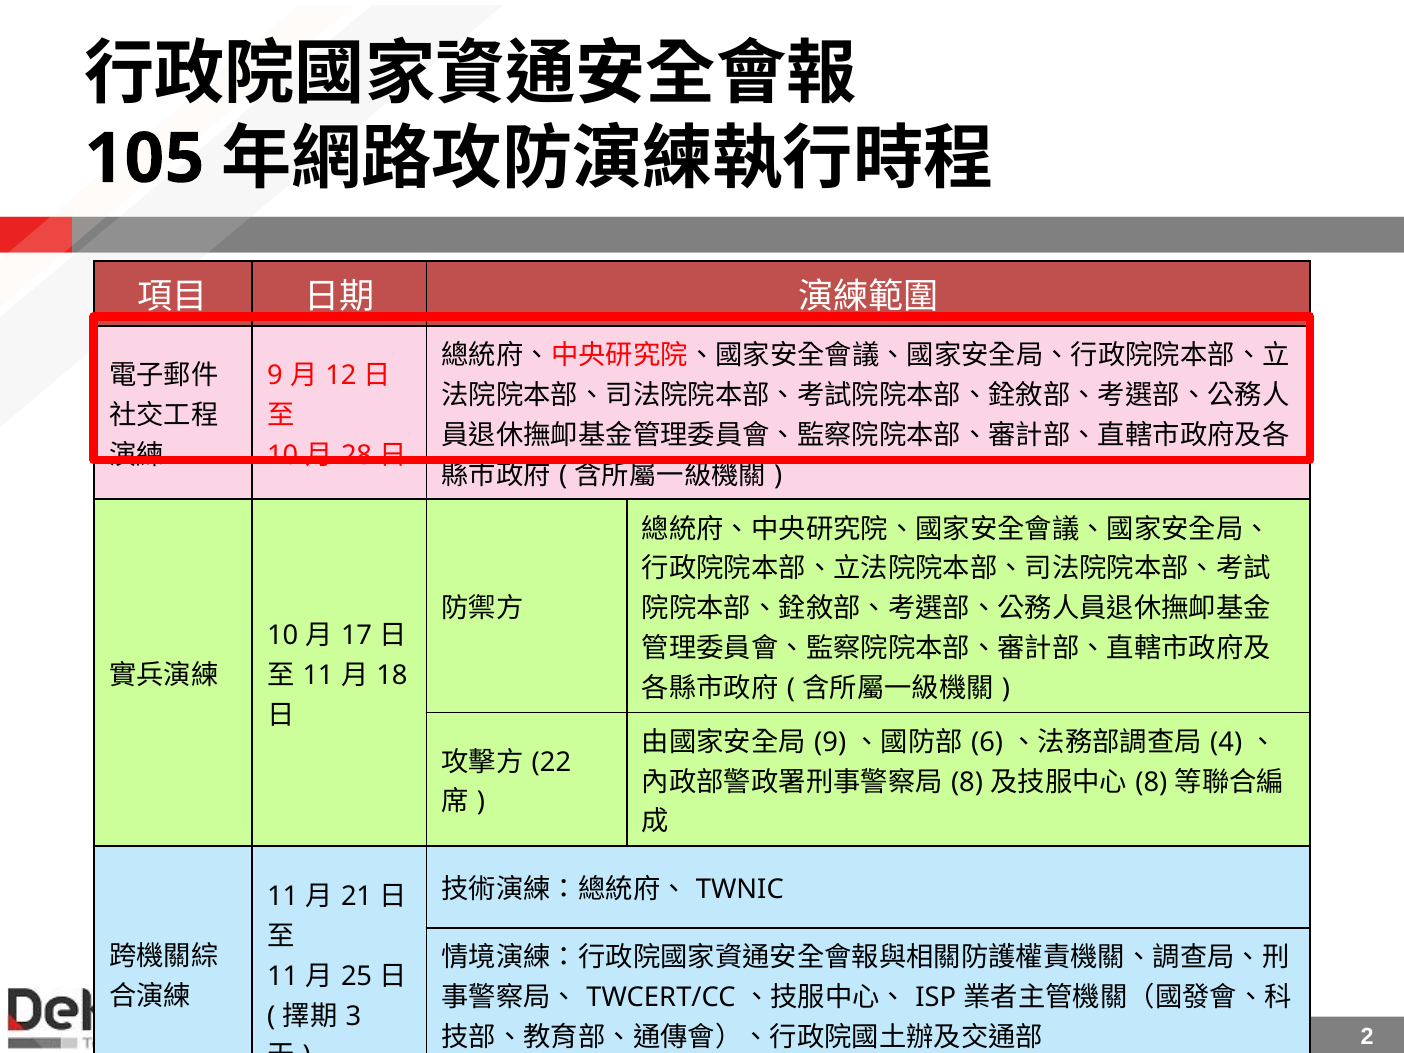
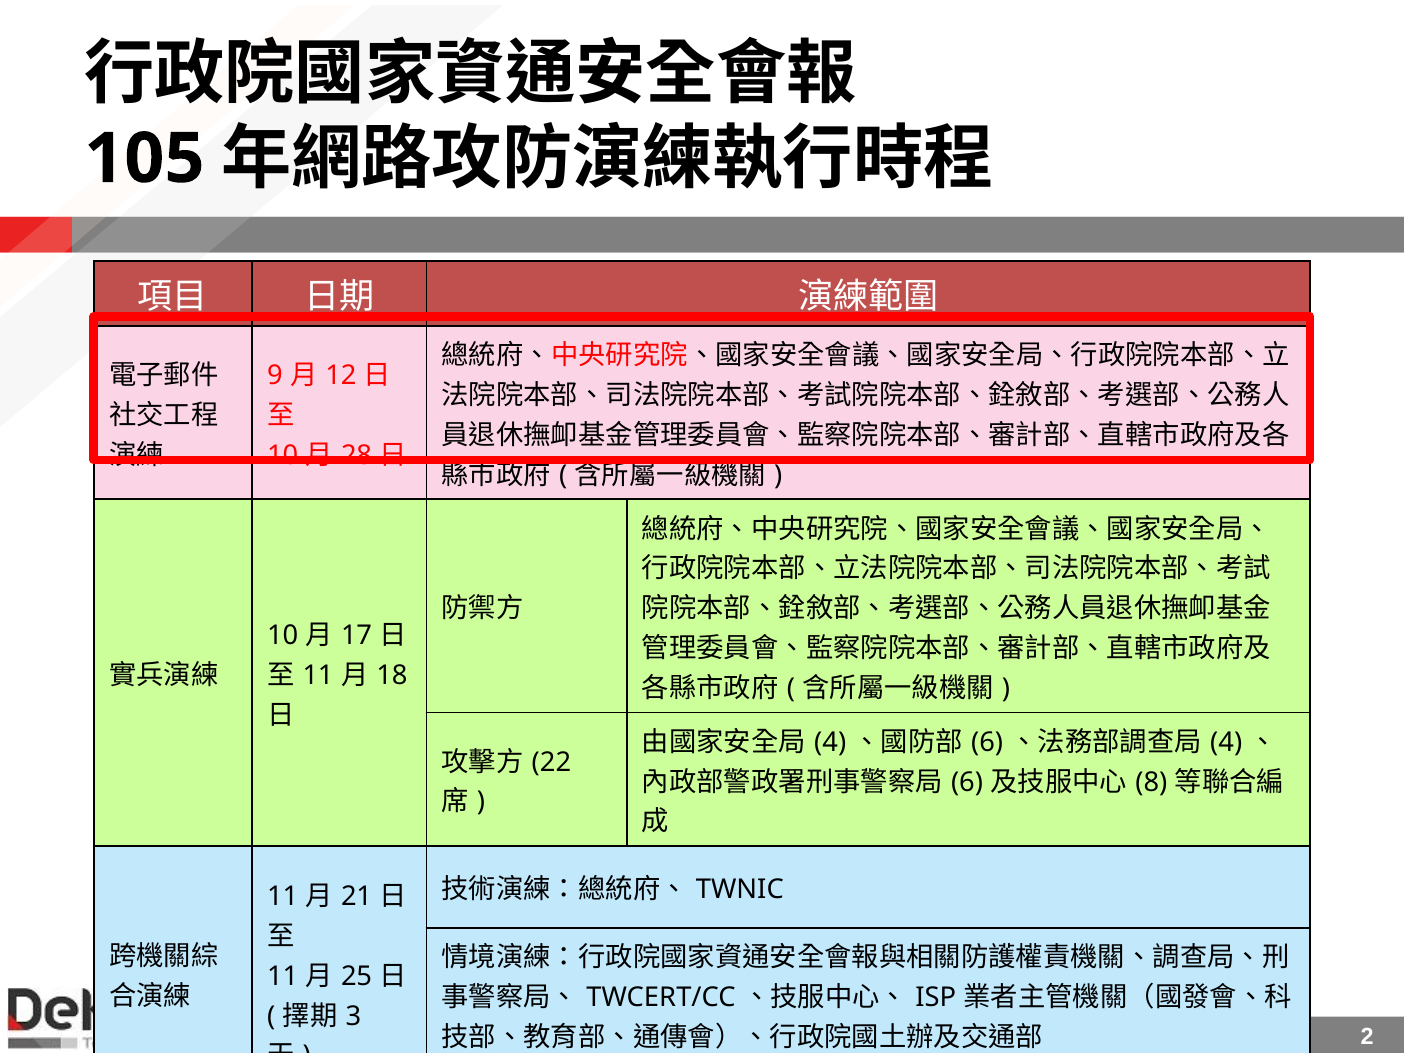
9 at (830, 742): 9 -> 4
8 at (967, 782): 8 -> 6
